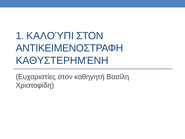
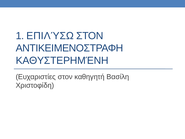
ΚΑΛΟΎΠΙ: ΚΑΛΟΎΠΙ -> ΕΠΙΛΎΣΩ
